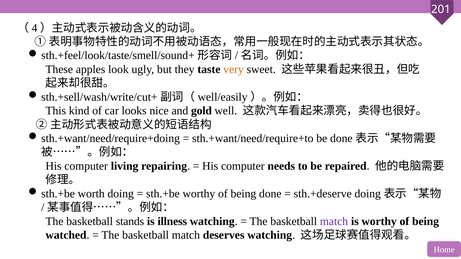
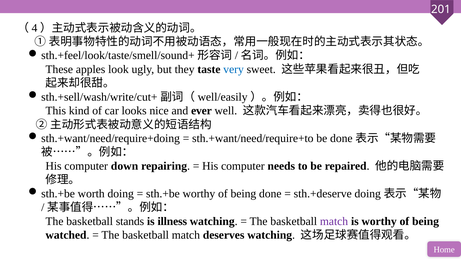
very colour: orange -> blue
gold: gold -> ever
living: living -> down
